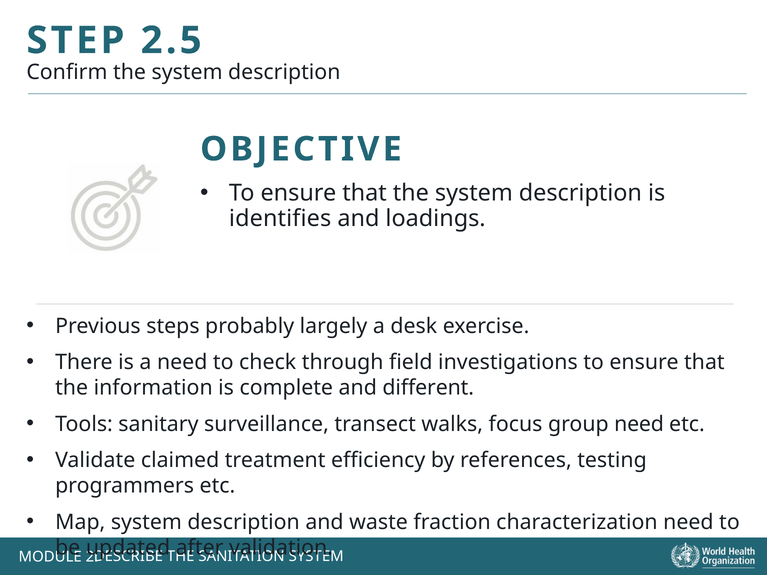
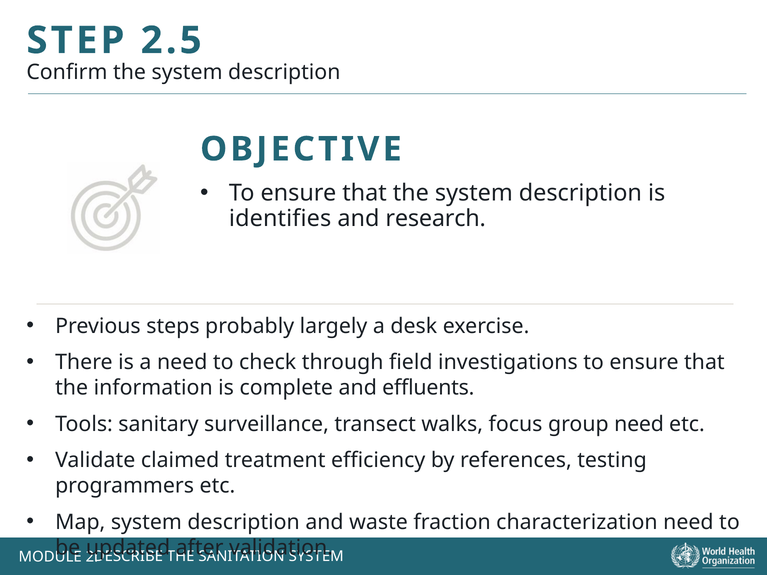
loadings: loadings -> research
different: different -> effluents
